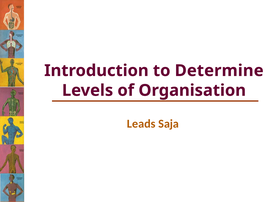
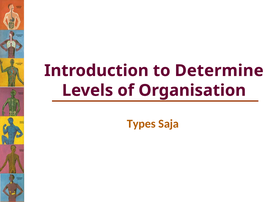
Leads: Leads -> Types
